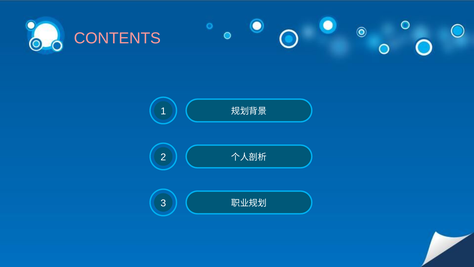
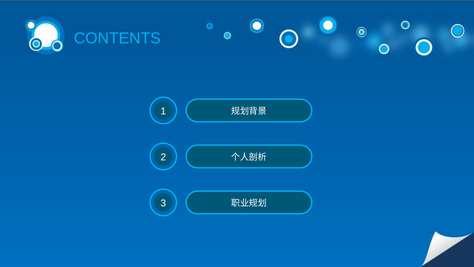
CONTENTS colour: pink -> light blue
